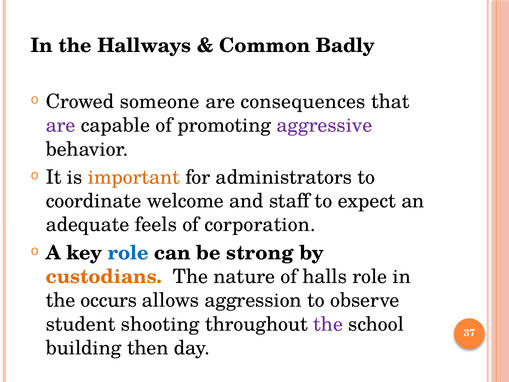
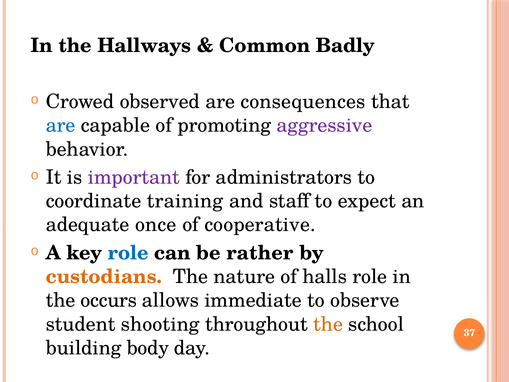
someone: someone -> observed
are at (61, 125) colour: purple -> blue
important colour: orange -> purple
welcome: welcome -> training
feels: feels -> once
corporation: corporation -> cooperative
strong: strong -> rather
aggression: aggression -> immediate
the at (328, 324) colour: purple -> orange
then: then -> body
